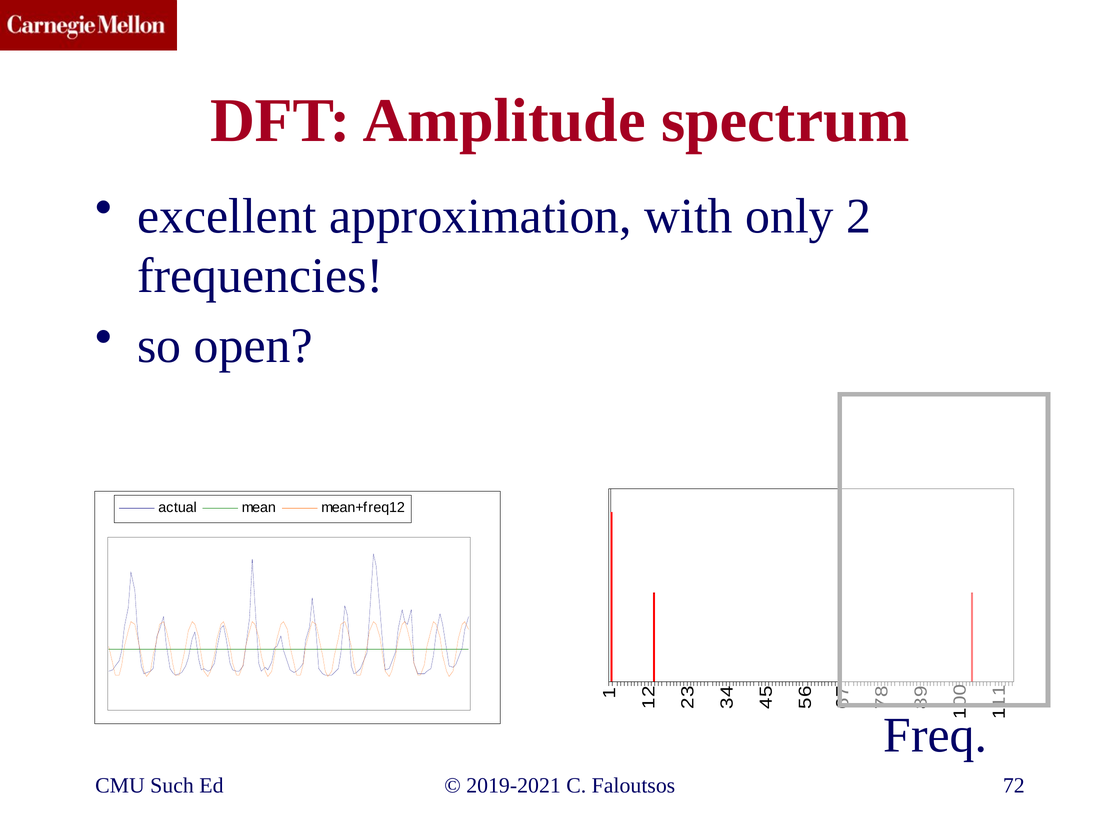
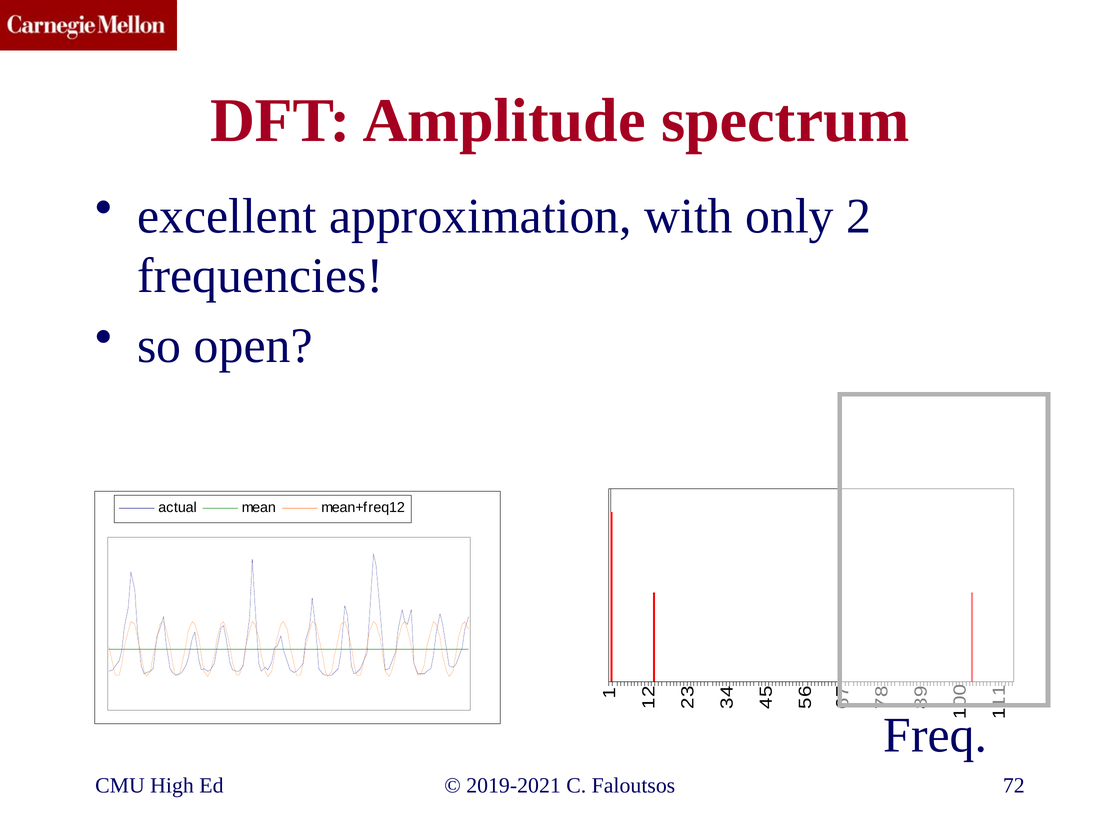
Such: Such -> High
